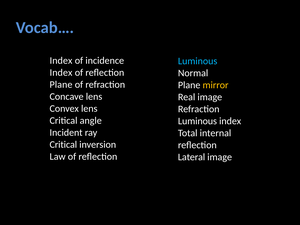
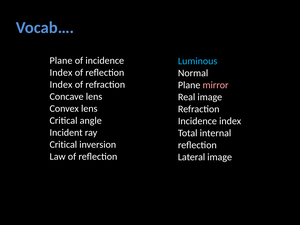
Index at (61, 61): Index -> Plane
Plane at (61, 85): Plane -> Index
mirror colour: yellow -> pink
Luminous at (197, 121): Luminous -> Incidence
